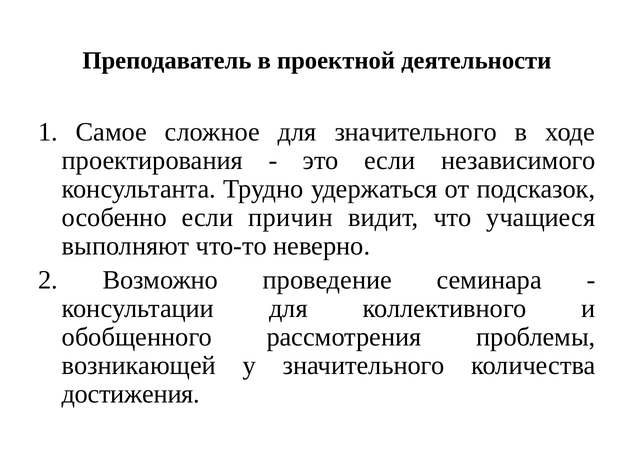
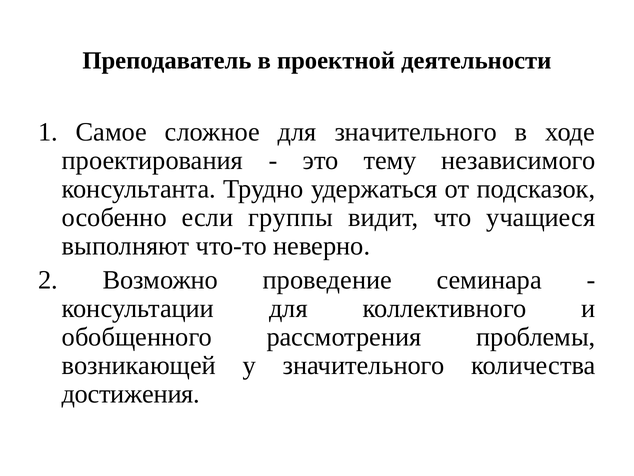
это если: если -> тему
причин: причин -> группы
